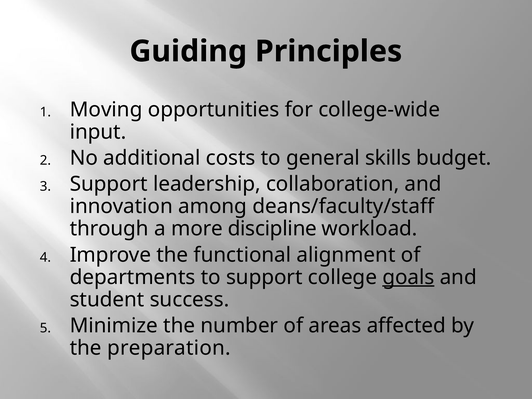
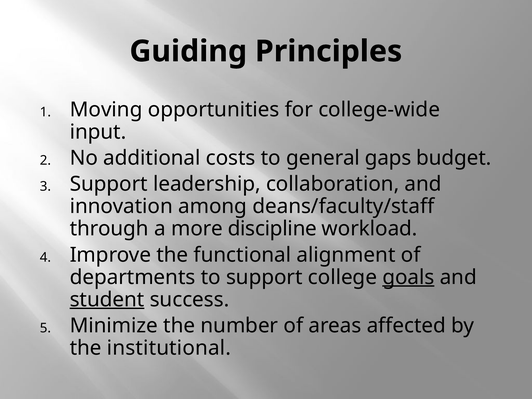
skills: skills -> gaps
student underline: none -> present
preparation: preparation -> institutional
